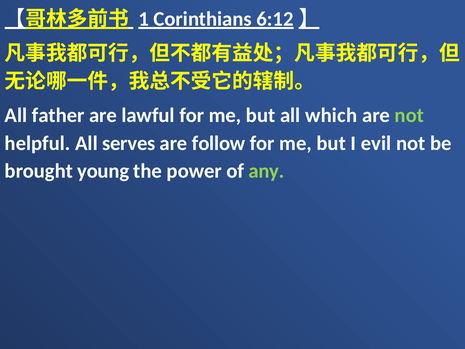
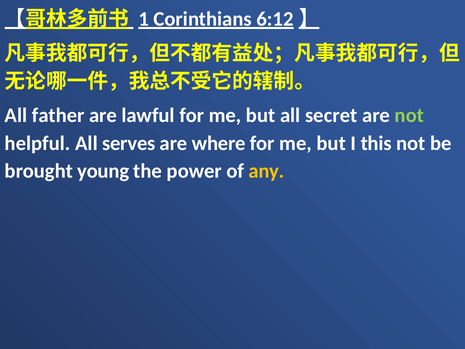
which: which -> secret
follow: follow -> where
evil: evil -> this
any colour: light green -> yellow
